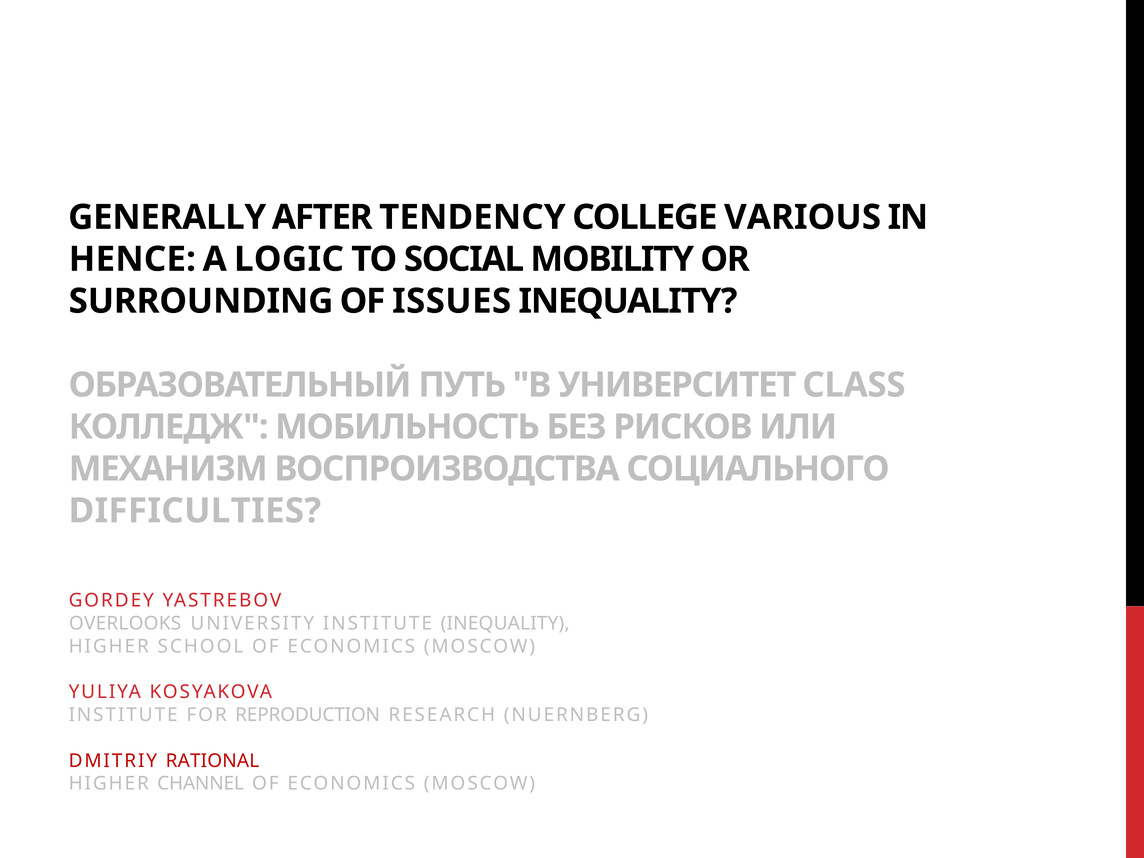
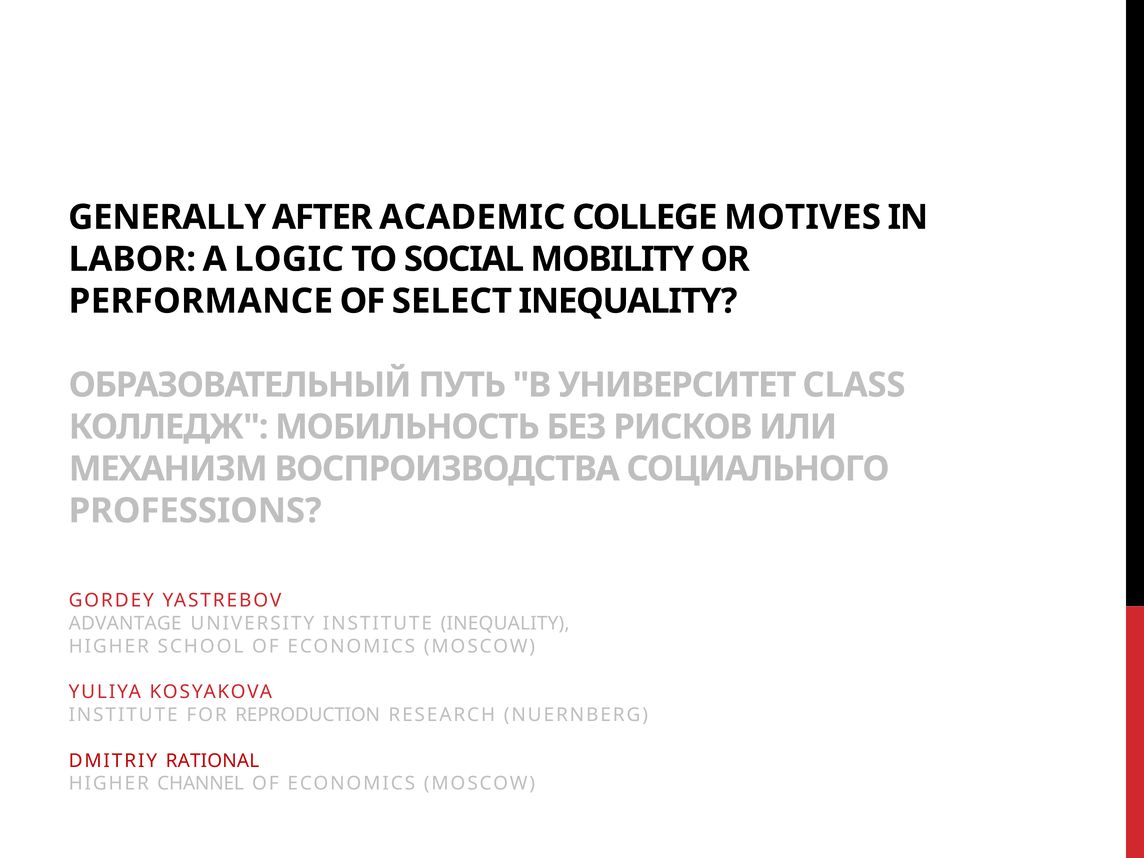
TENDENCY: TENDENCY -> ACADEMIC
VARIOUS: VARIOUS -> MOTIVES
HENCE: HENCE -> LABOR
SURROUNDING: SURROUNDING -> PERFORMANCE
ISSUES: ISSUES -> SELECT
DIFFICULTIES: DIFFICULTIES -> PROFESSIONS
OVERLOOKS: OVERLOOKS -> ADVANTAGE
